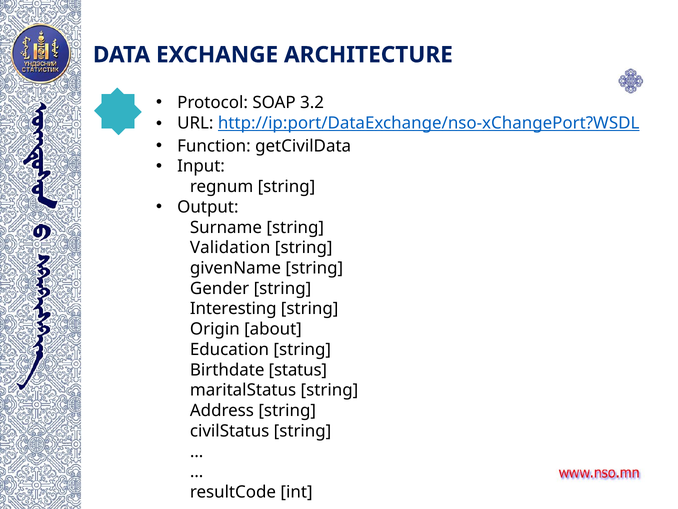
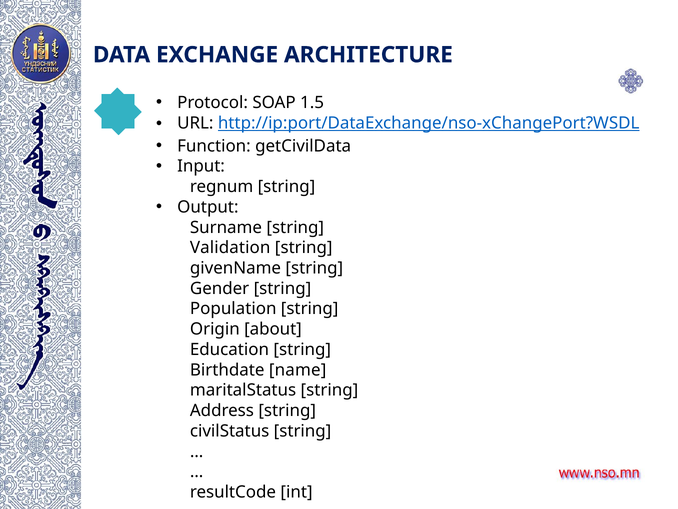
3.2: 3.2 -> 1.5
Interesting: Interesting -> Population
status: status -> name
